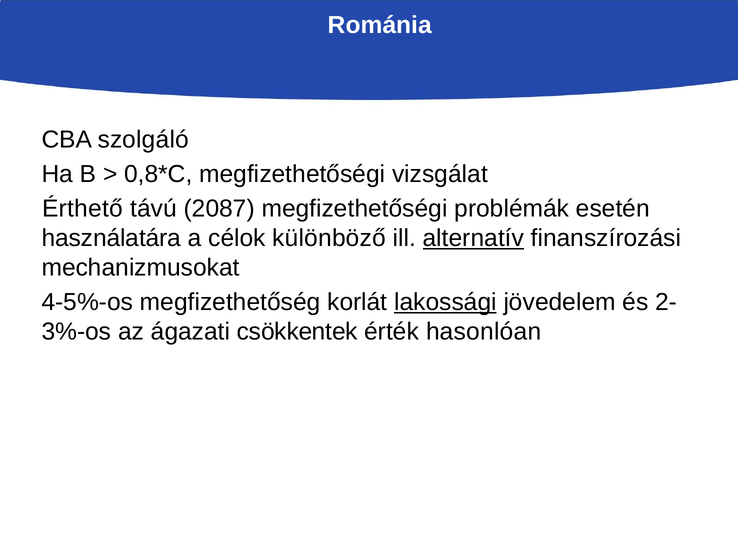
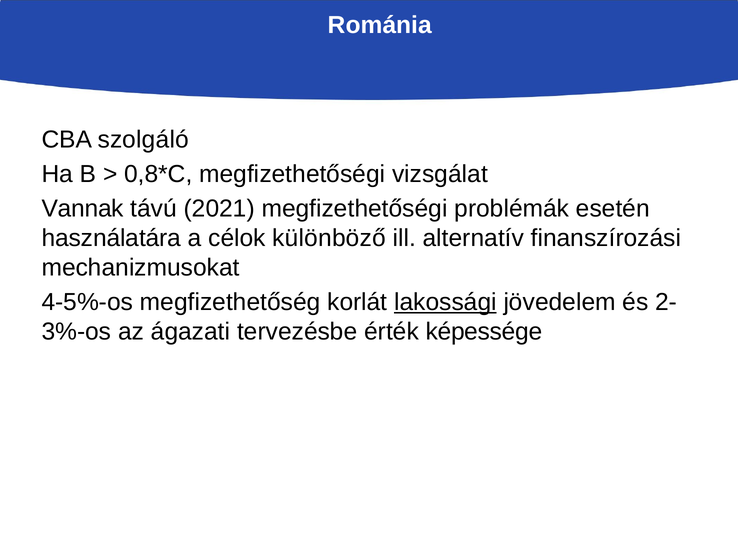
Érthető: Érthető -> Vannak
2087: 2087 -> 2021
alternatív underline: present -> none
csökkentek: csökkentek -> tervezésbe
hasonlóan: hasonlóan -> képessége
